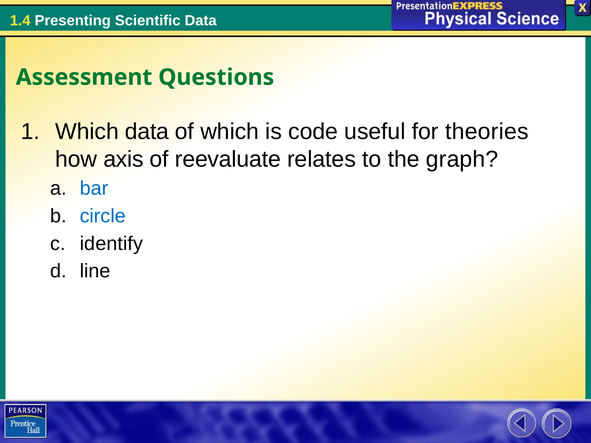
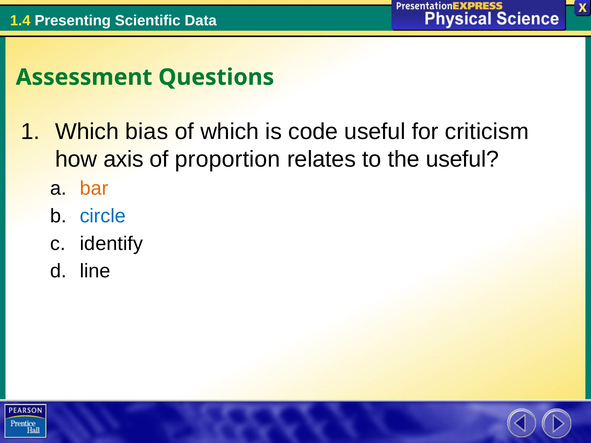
Which data: data -> bias
theories: theories -> criticism
reevaluate: reevaluate -> proportion
the graph: graph -> useful
bar colour: blue -> orange
